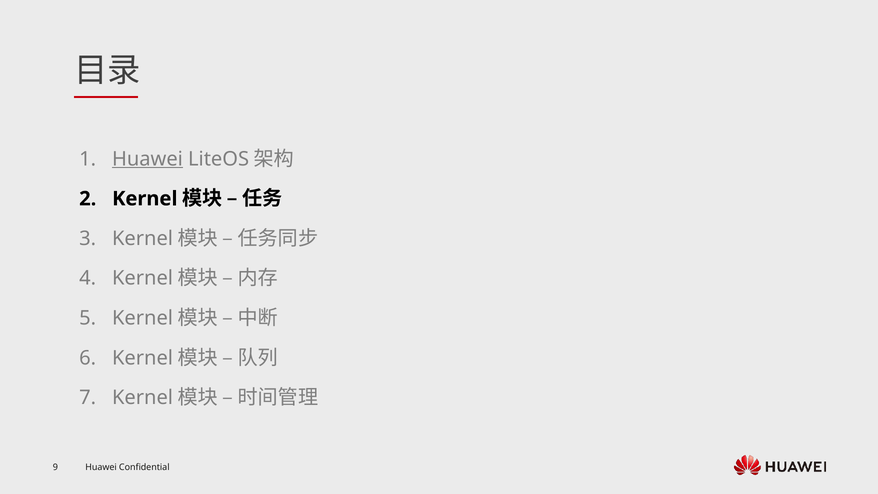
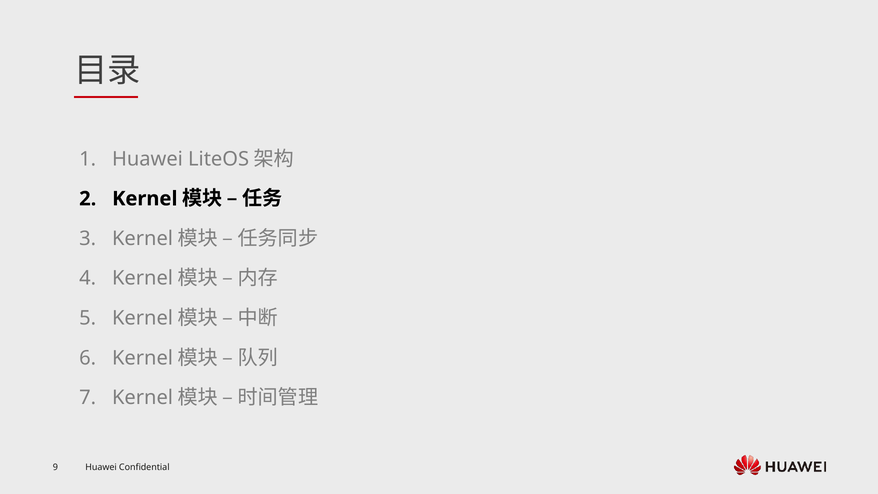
Huawei at (147, 159) underline: present -> none
